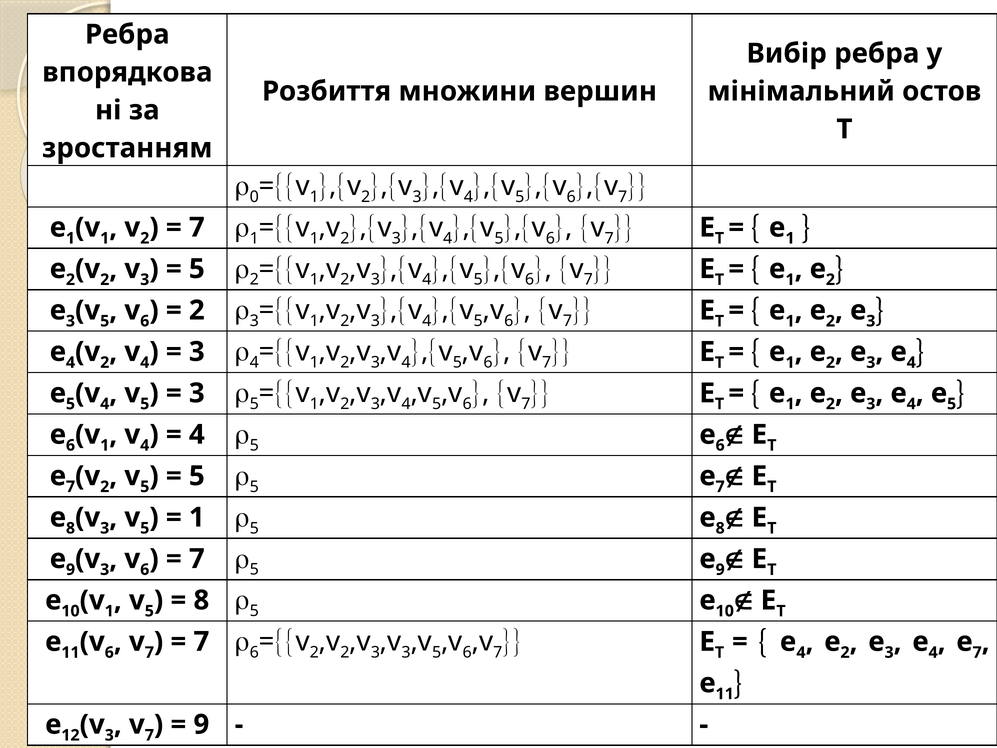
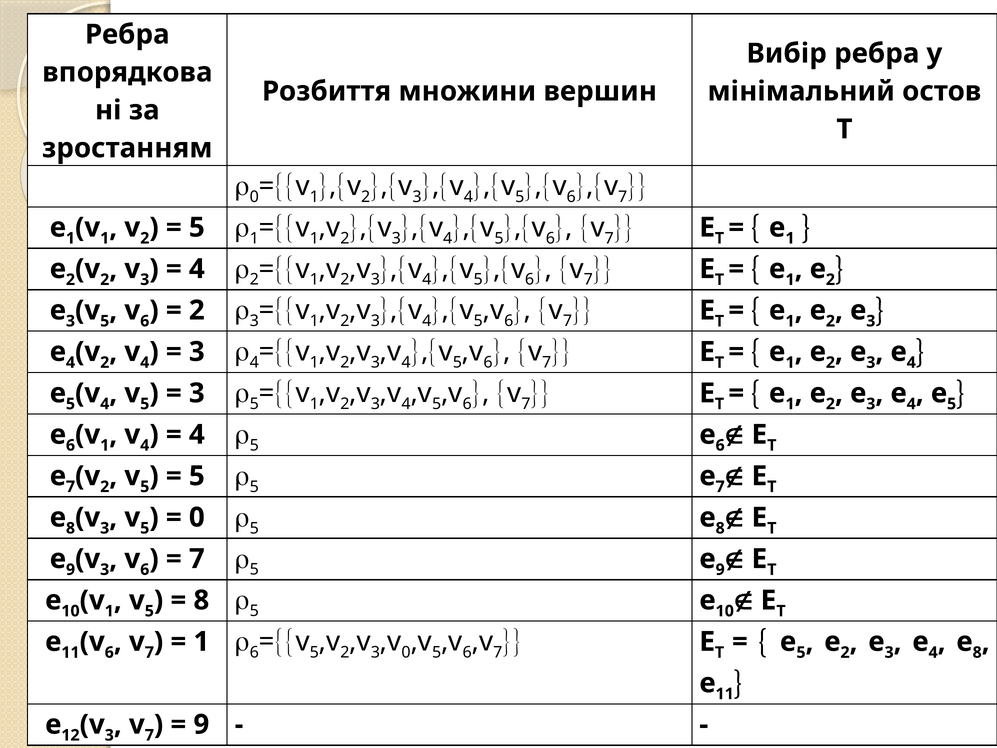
7 at (197, 227): 7 -> 5
5 at (197, 269): 5 -> 4
1 at (197, 517): 1 -> 0
7 at (201, 641): 7 -> 1
2 at (314, 652): 2 -> 5
3 at (406, 652): 3 -> 0
4 at (801, 652): 4 -> 5
7 at (977, 652): 7 -> 8
